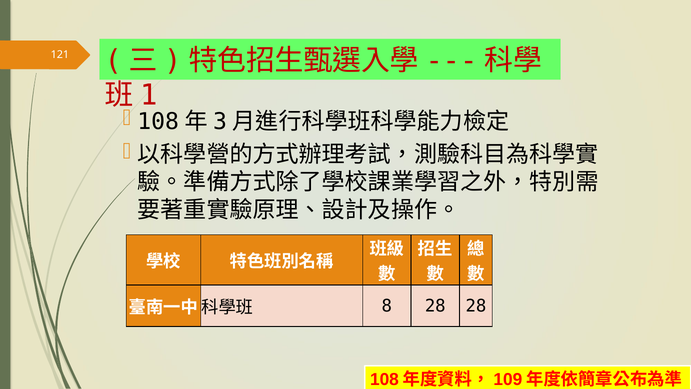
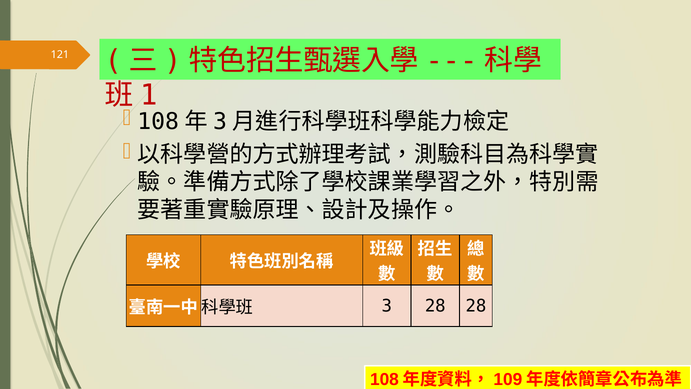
8: 8 -> 3
